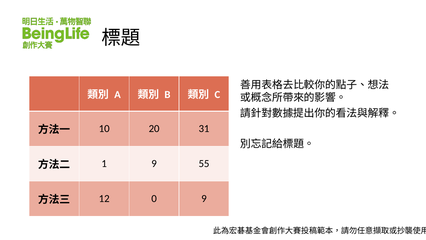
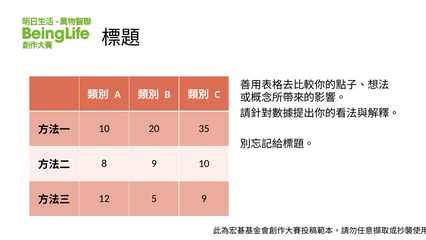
31: 31 -> 35
1: 1 -> 8
9 55: 55 -> 10
0: 0 -> 5
